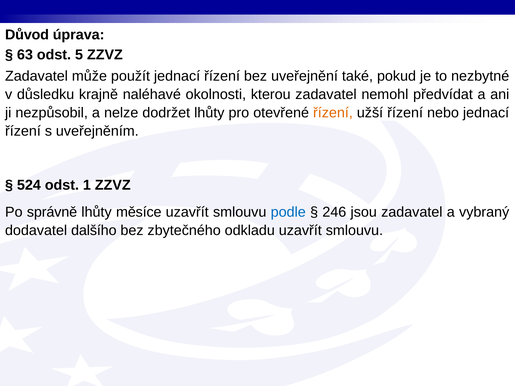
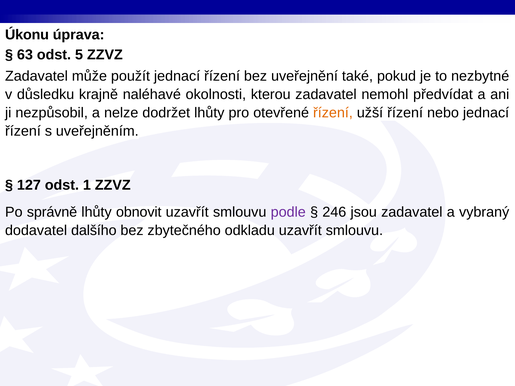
Důvod: Důvod -> Úkonu
524: 524 -> 127
měsíce: měsíce -> obnovit
podle colour: blue -> purple
